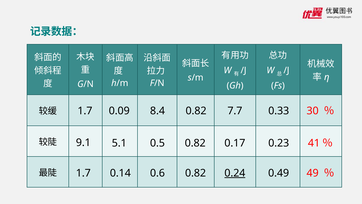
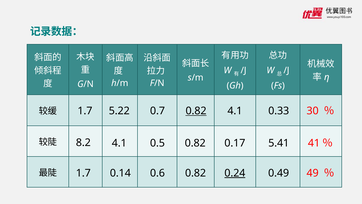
0.09: 0.09 -> 5.22
8.4: 8.4 -> 0.7
0.82 at (196, 111) underline: none -> present
7.7 at (235, 111): 7.7 -> 4.1
9.1: 9.1 -> 8.2
5.1 at (119, 143): 5.1 -> 4.1
0.23: 0.23 -> 5.41
